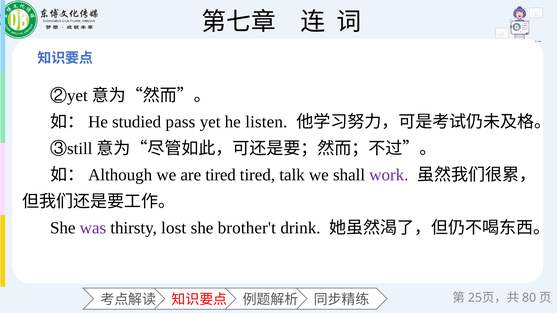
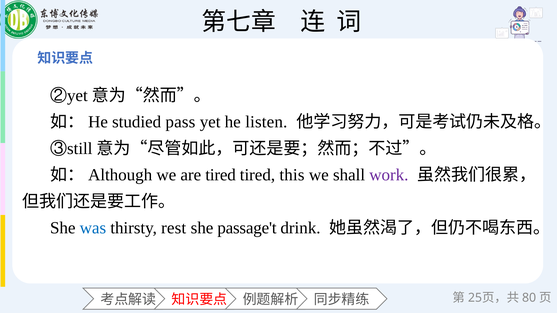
talk: talk -> this
was colour: purple -> blue
lost: lost -> rest
brother't: brother't -> passage't
